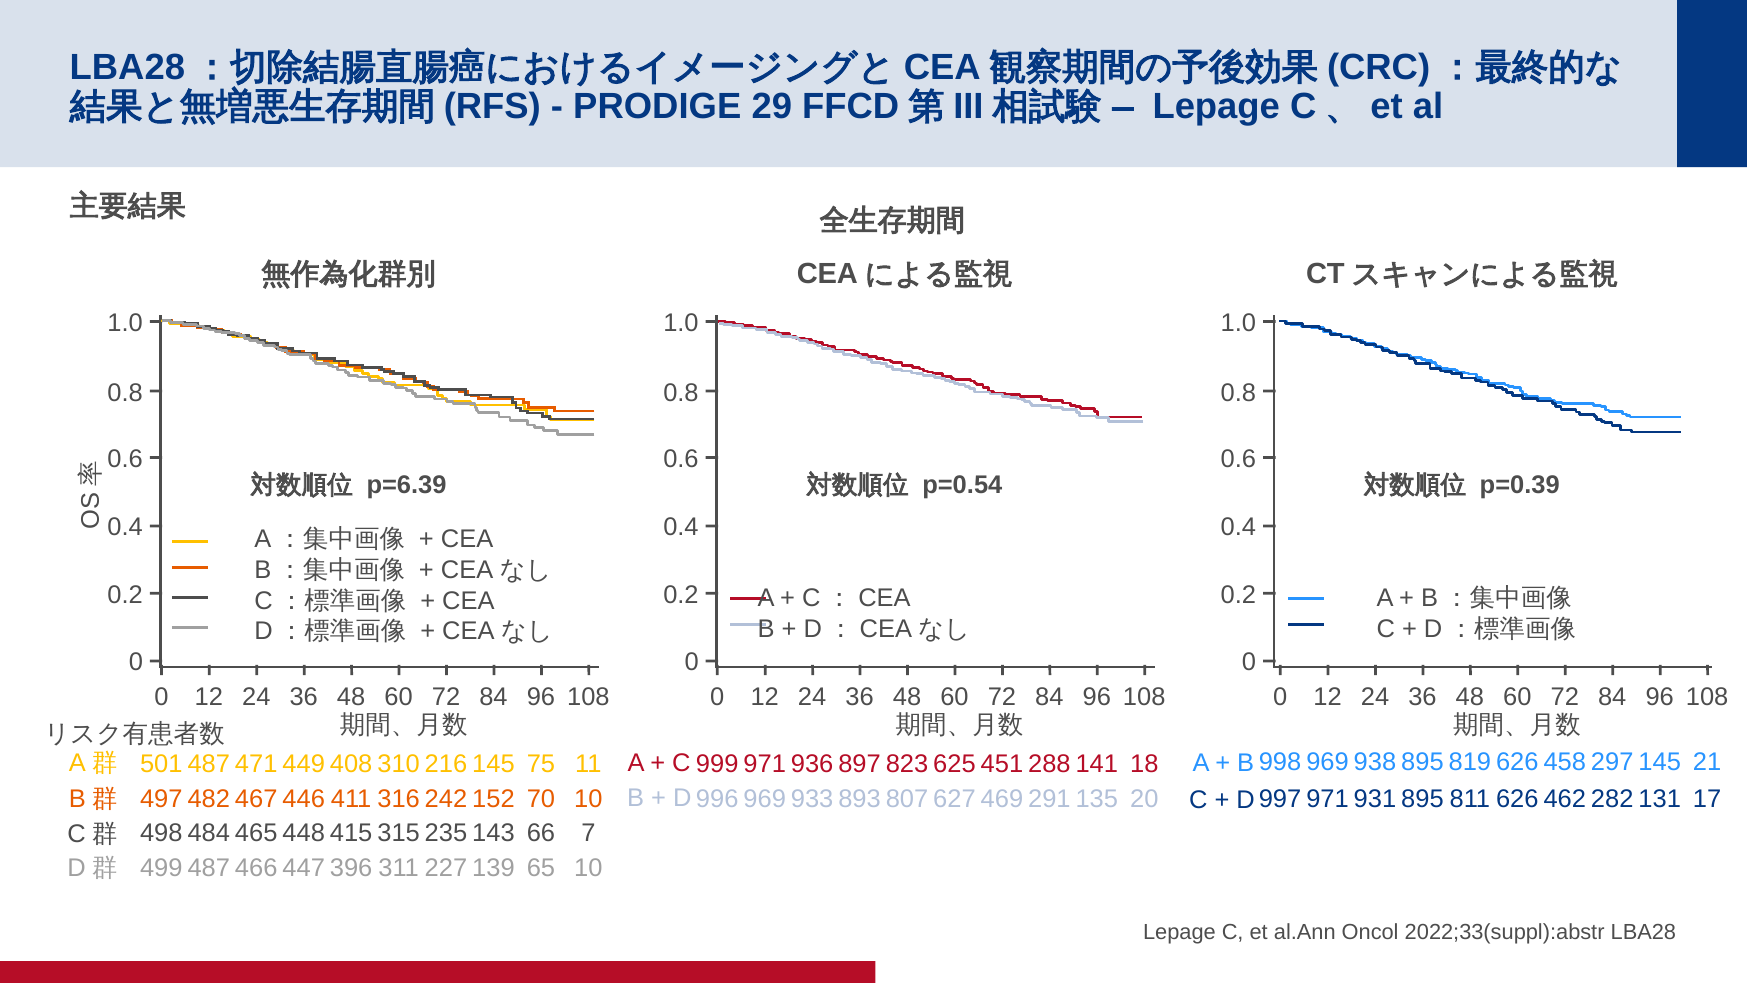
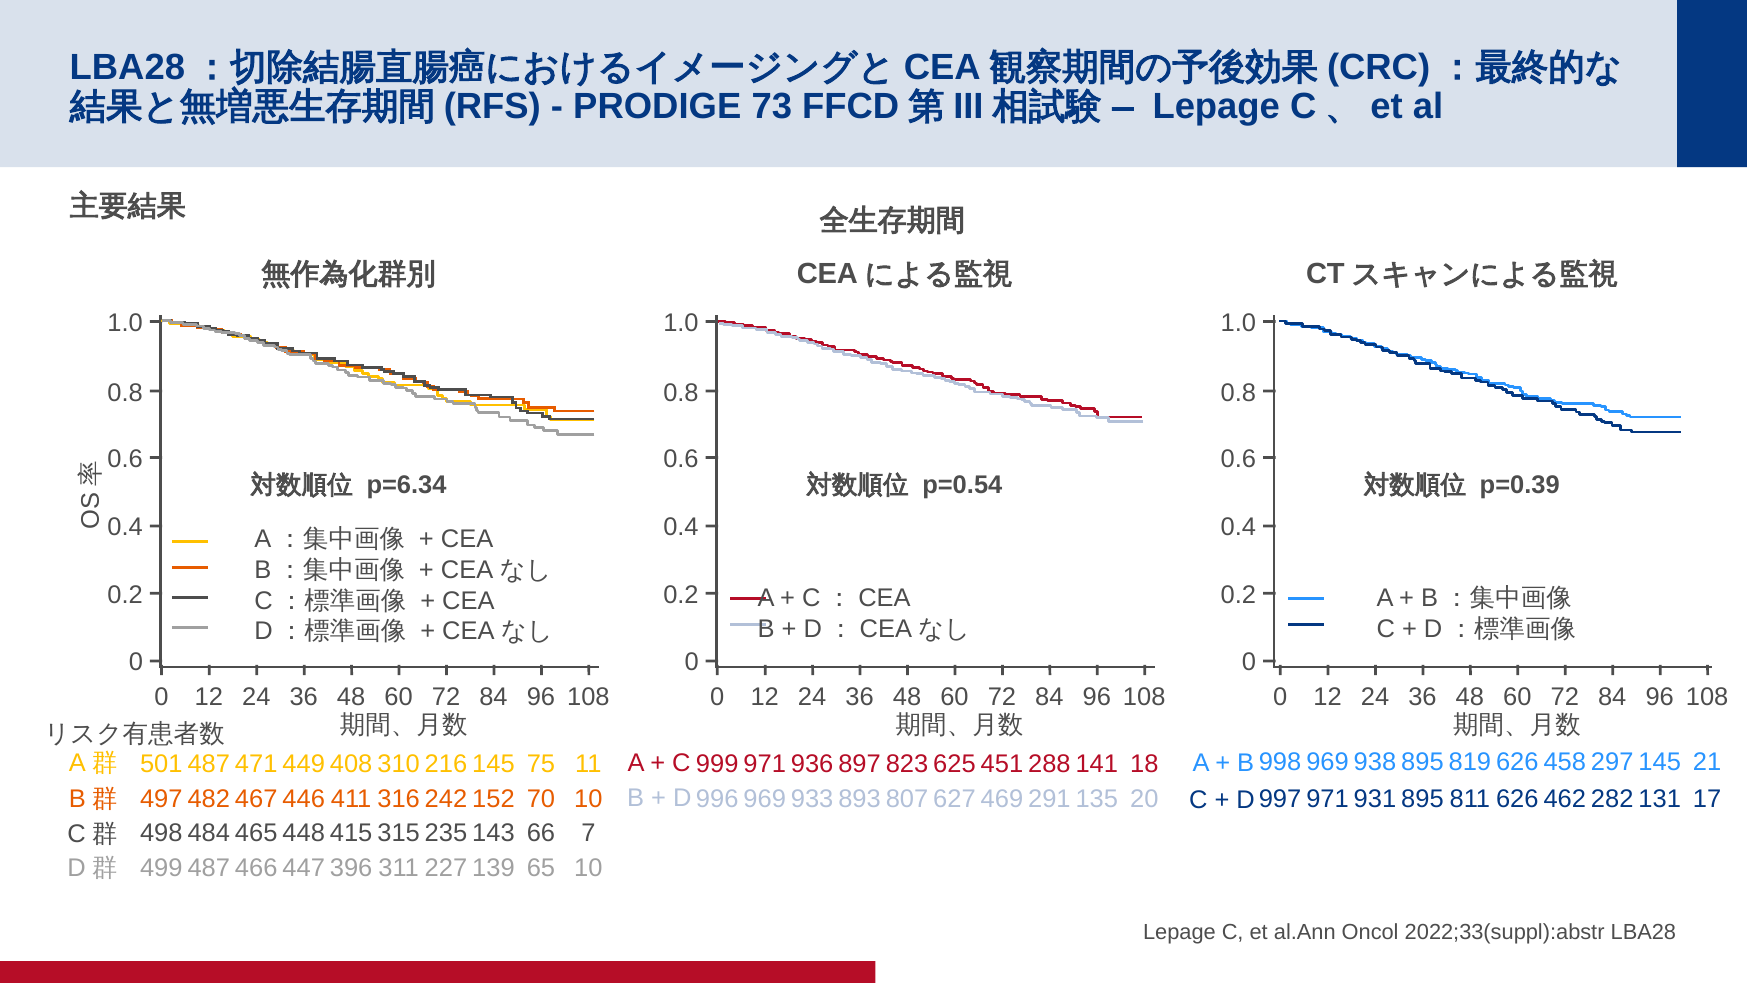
29: 29 -> 73
p=6.39: p=6.39 -> p=6.34
